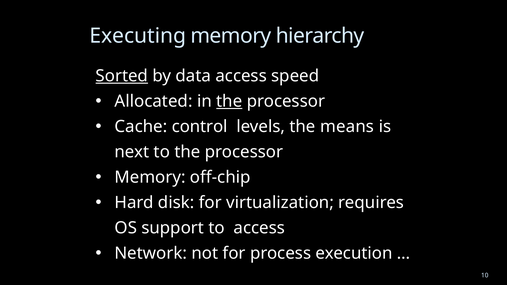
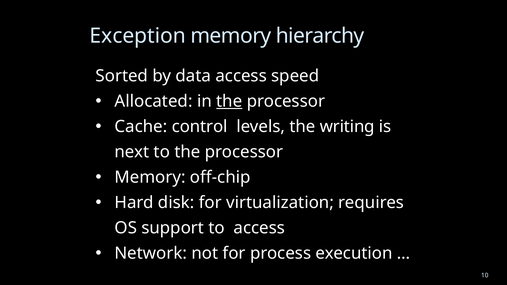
Executing: Executing -> Exception
Sorted underline: present -> none
means: means -> writing
